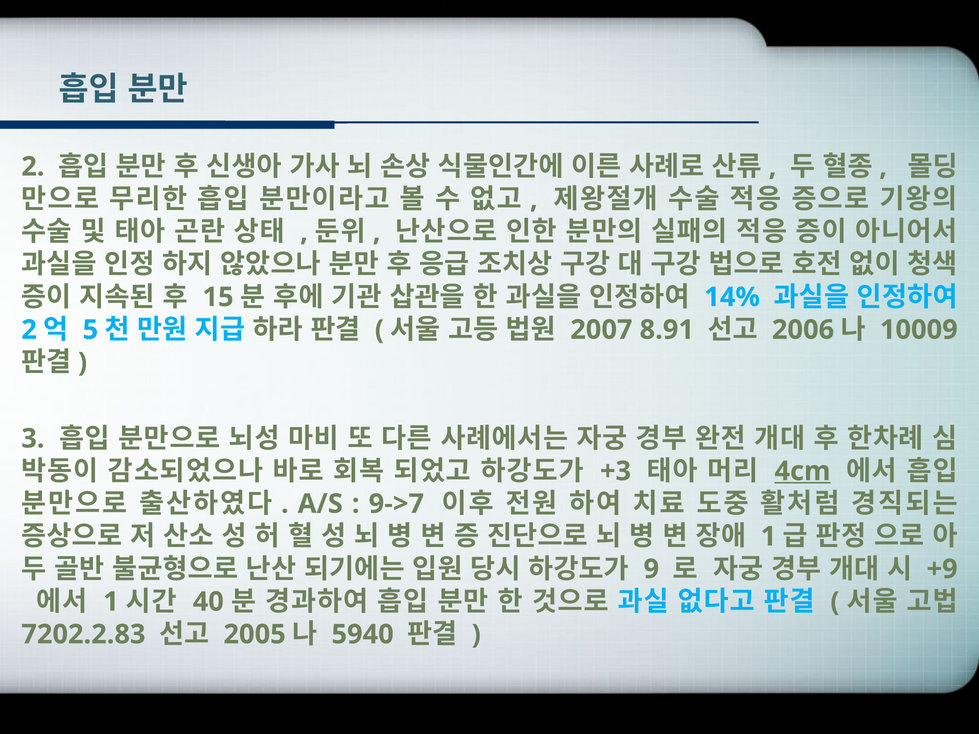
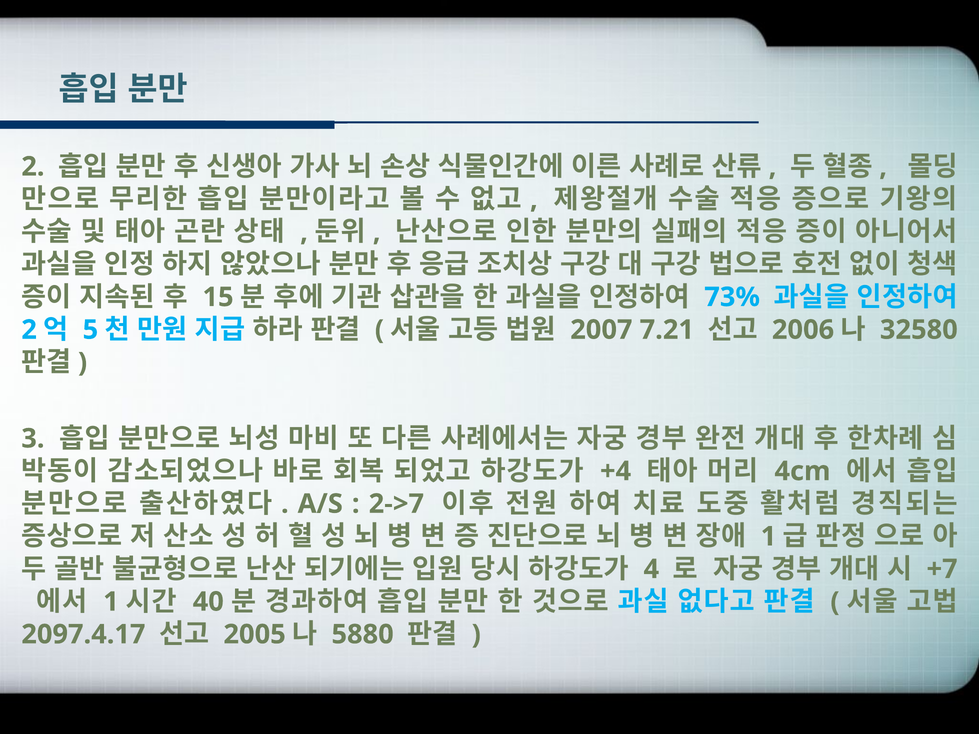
14%: 14% -> 73%
8.91: 8.91 -> 7.21
10009: 10009 -> 32580
+3: +3 -> +4
4cm underline: present -> none
9->7: 9->7 -> 2->7
9: 9 -> 4
+9: +9 -> +7
7202.2.83: 7202.2.83 -> 2097.4.17
5940: 5940 -> 5880
